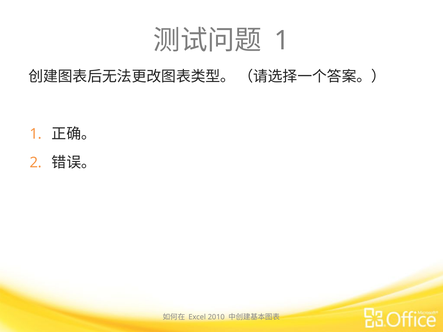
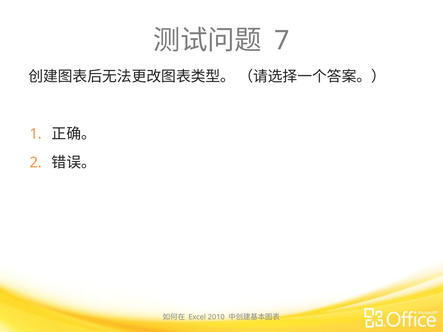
1 at (282, 41): 1 -> 7
